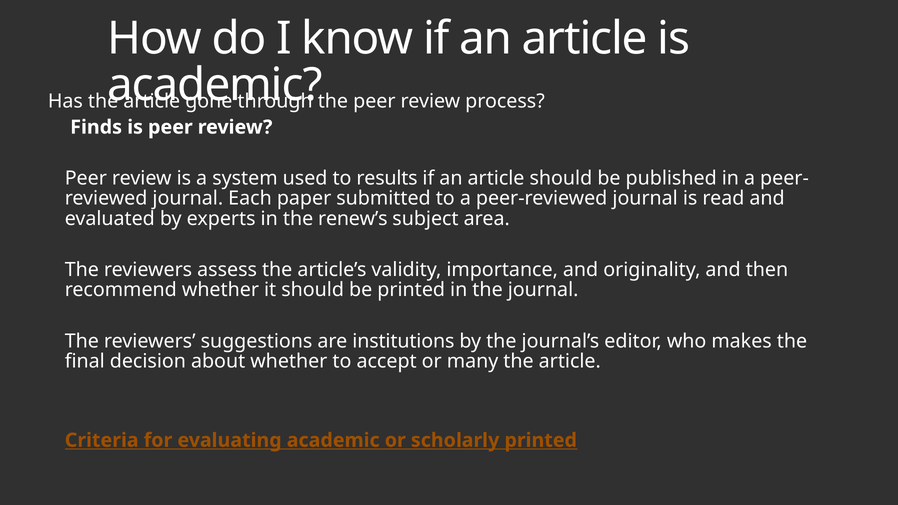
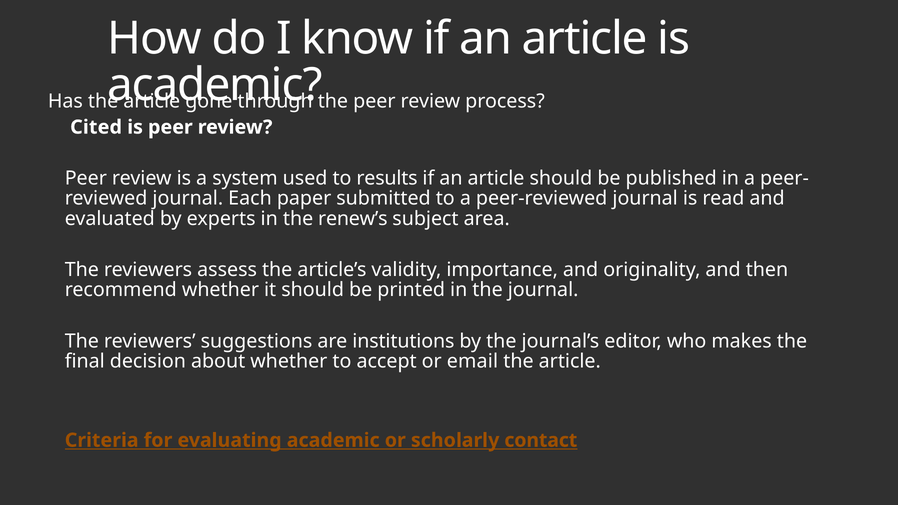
Finds: Finds -> Cited
many: many -> email
scholarly printed: printed -> contact
